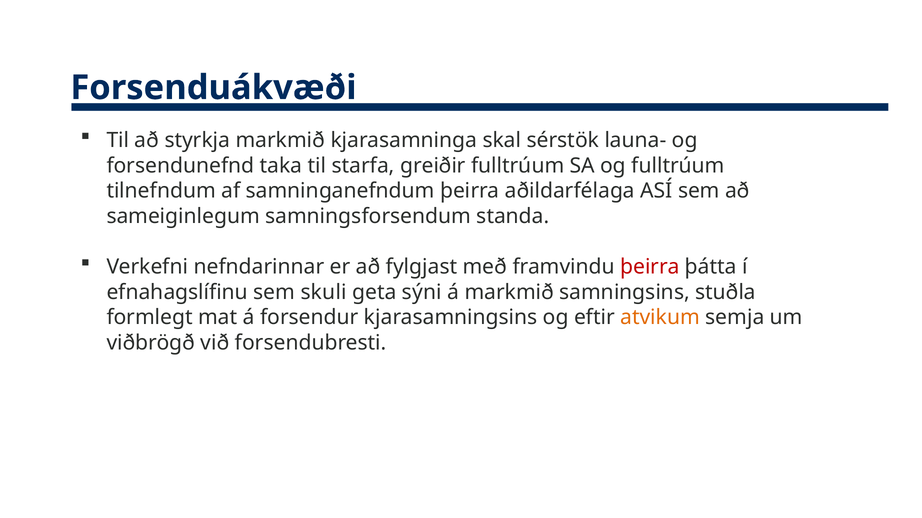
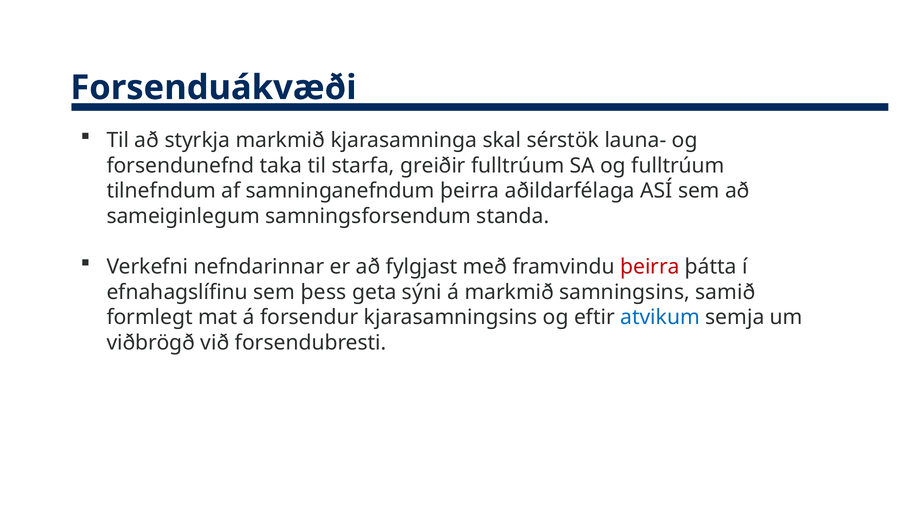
skuli: skuli -> þess
stuðla: stuðla -> samið
atvikum colour: orange -> blue
